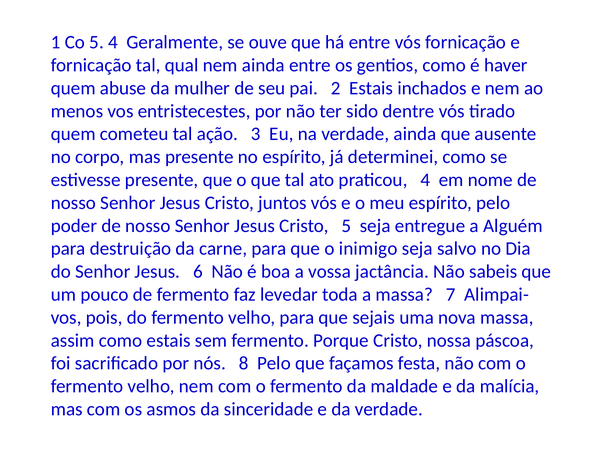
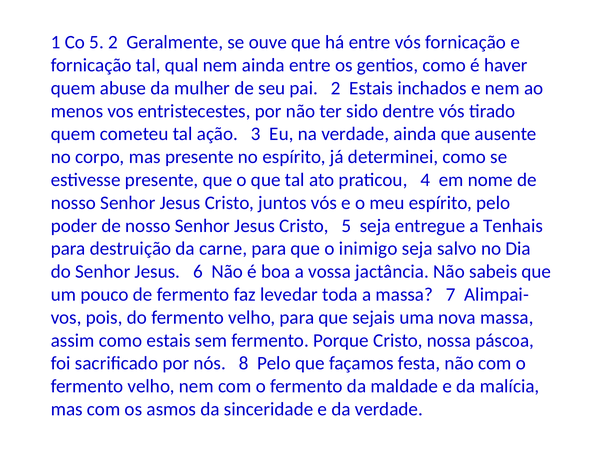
5 4: 4 -> 2
Alguém: Alguém -> Tenhais
